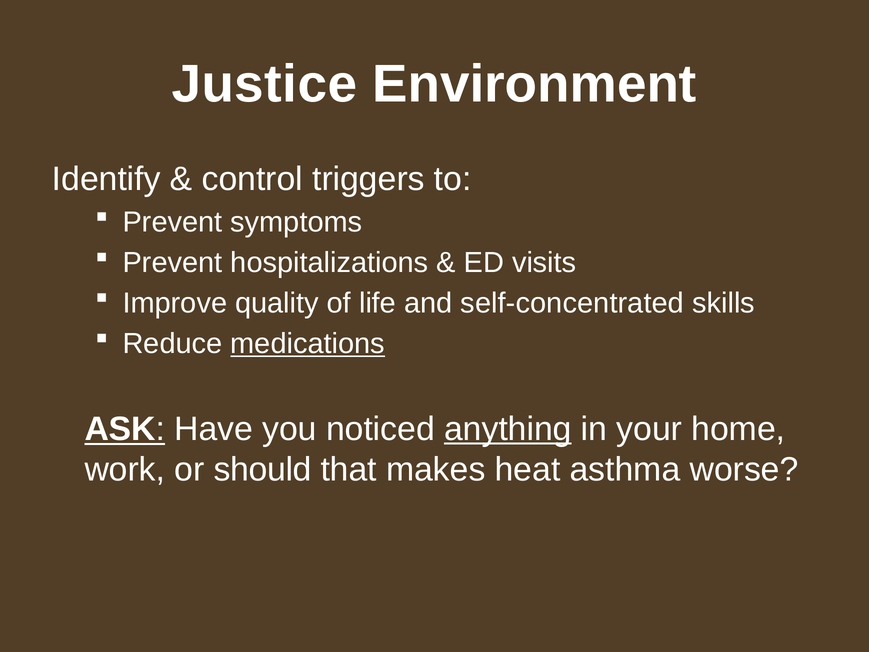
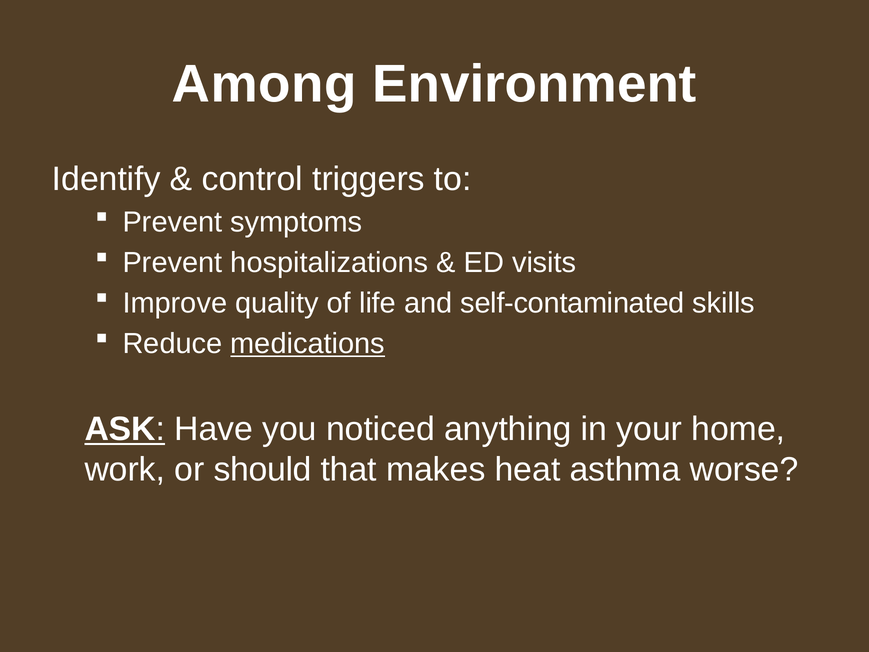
Justice: Justice -> Among
self-concentrated: self-concentrated -> self-contaminated
anything underline: present -> none
